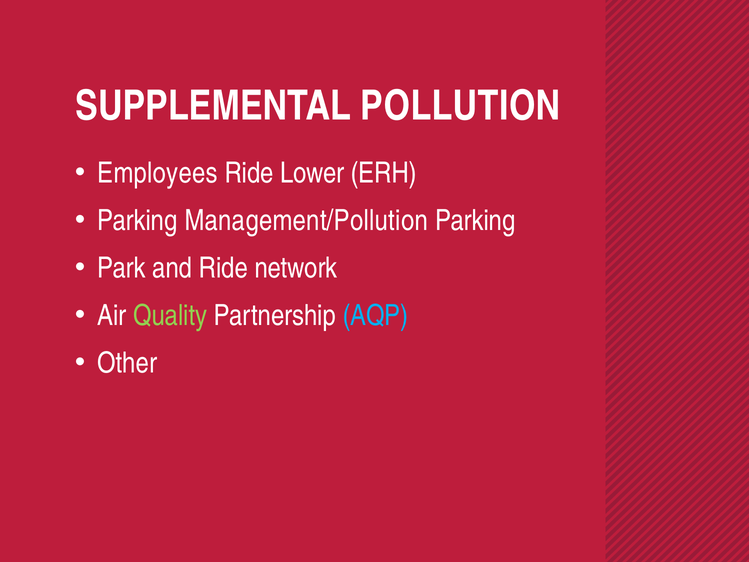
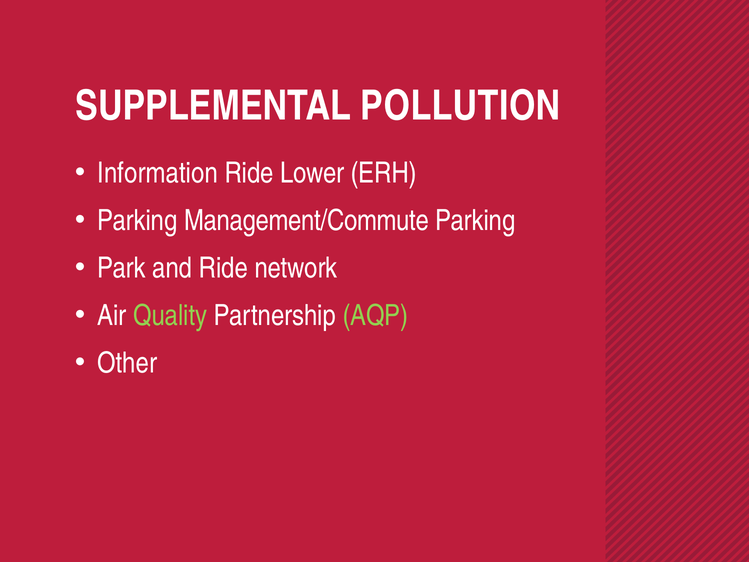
Employees: Employees -> Information
Management/Pollution: Management/Pollution -> Management/Commute
AQP colour: light blue -> light green
